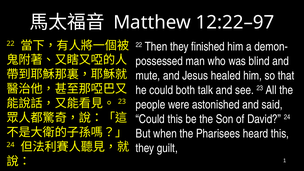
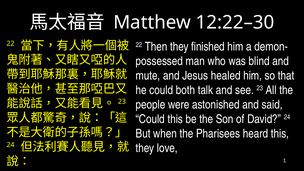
12:22–97: 12:22–97 -> 12:22–30
guilt: guilt -> love
